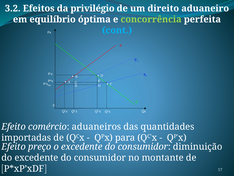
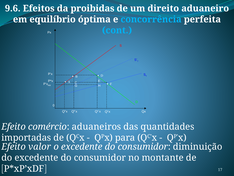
3.2: 3.2 -> 9.6
privilégio: privilégio -> proibidas
concorrência colour: light green -> light blue
preço: preço -> valor
